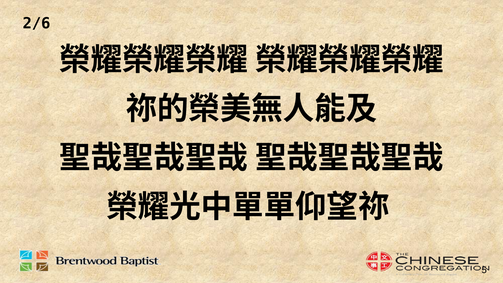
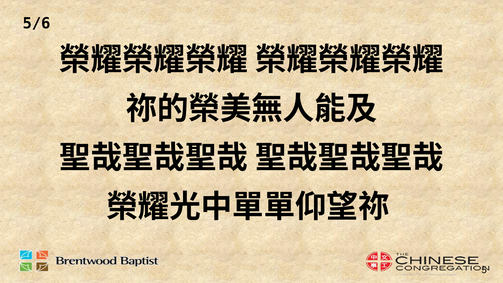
2/6: 2/6 -> 5/6
